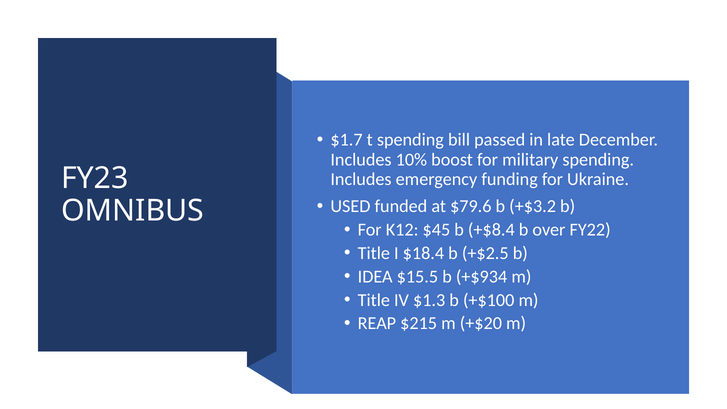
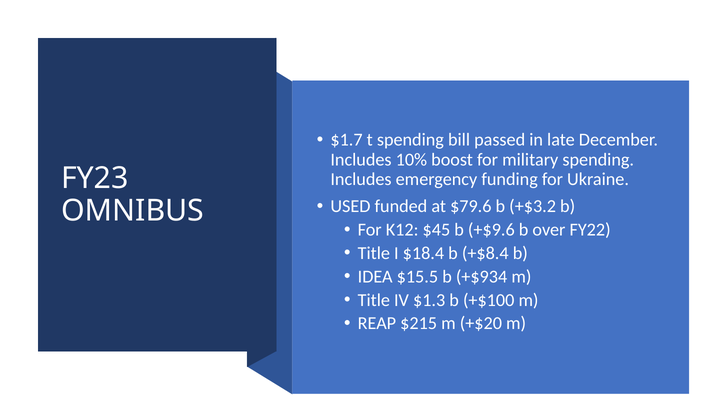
+$8.4: +$8.4 -> +$9.6
+$2.5: +$2.5 -> +$8.4
